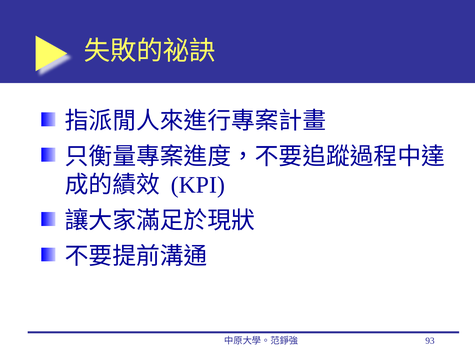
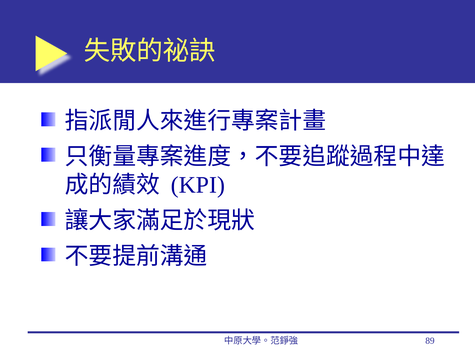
93: 93 -> 89
